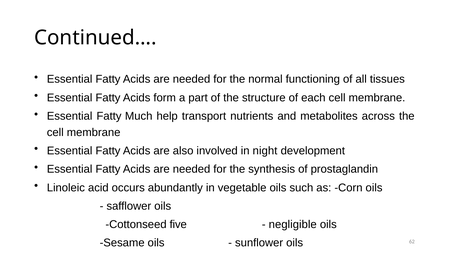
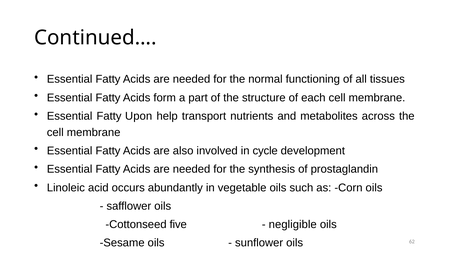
Much: Much -> Upon
night: night -> cycle
